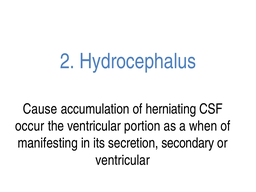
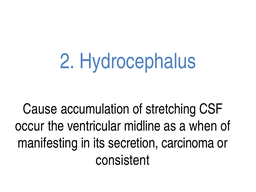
herniating: herniating -> stretching
portion: portion -> midline
secondary: secondary -> carcinoma
ventricular at (123, 160): ventricular -> consistent
